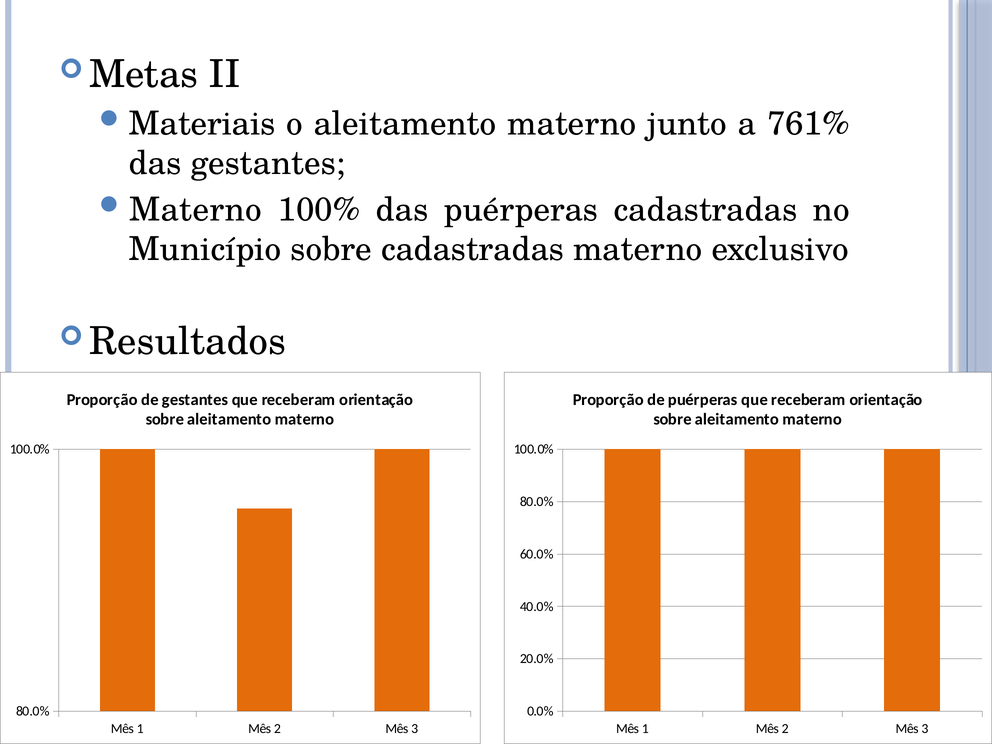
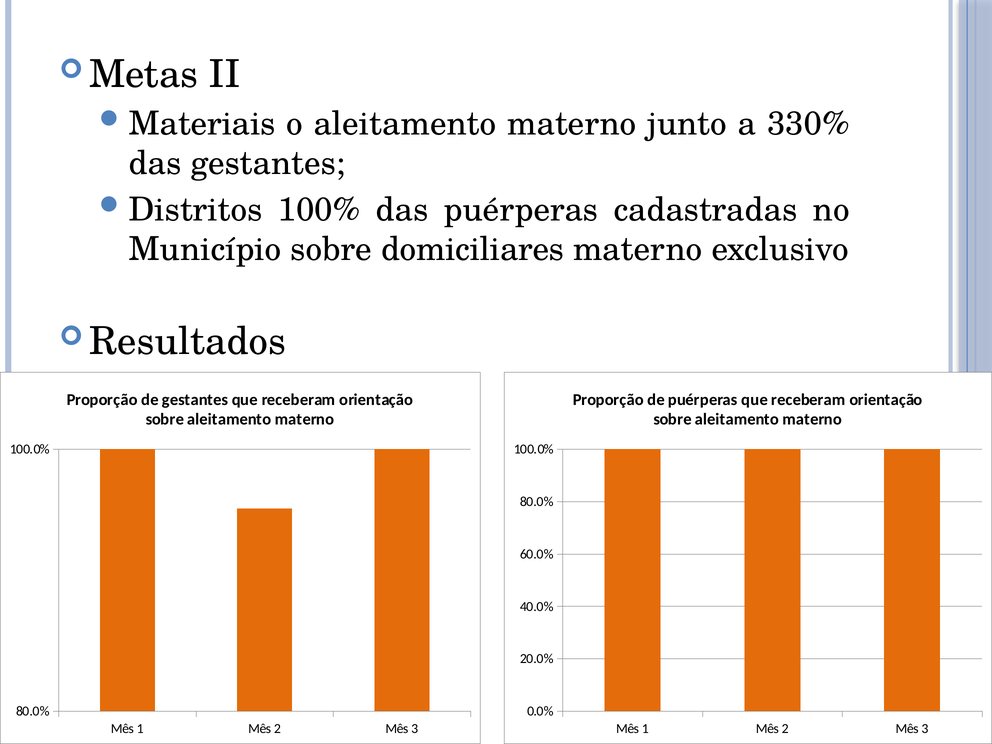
761%: 761% -> 330%
Materno at (195, 210): Materno -> Distritos
sobre cadastradas: cadastradas -> domiciliares
